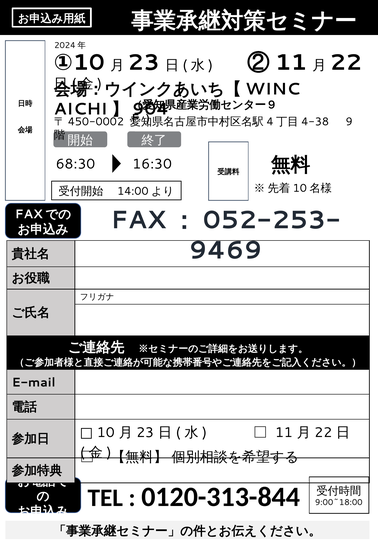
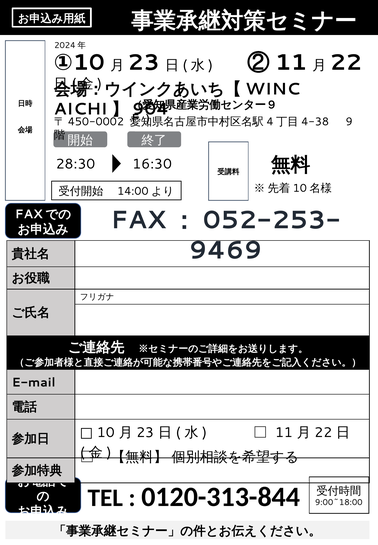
68:30: 68:30 -> 28:30
